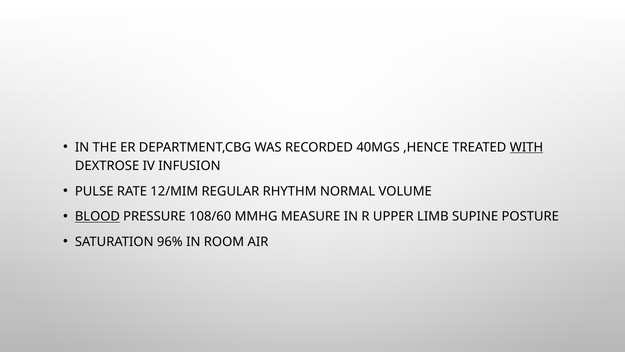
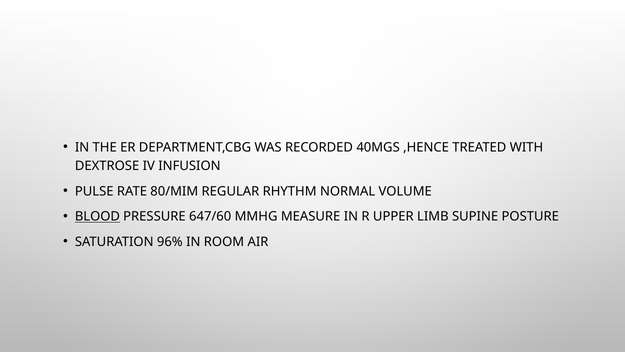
WITH underline: present -> none
12/MIM: 12/MIM -> 80/MIM
108/60: 108/60 -> 647/60
